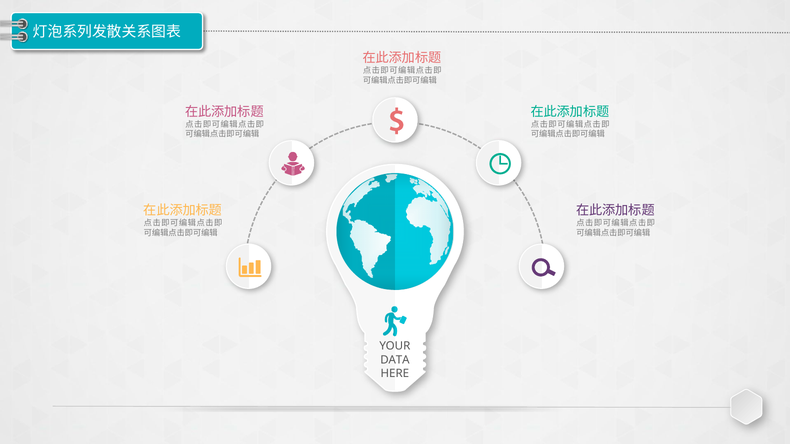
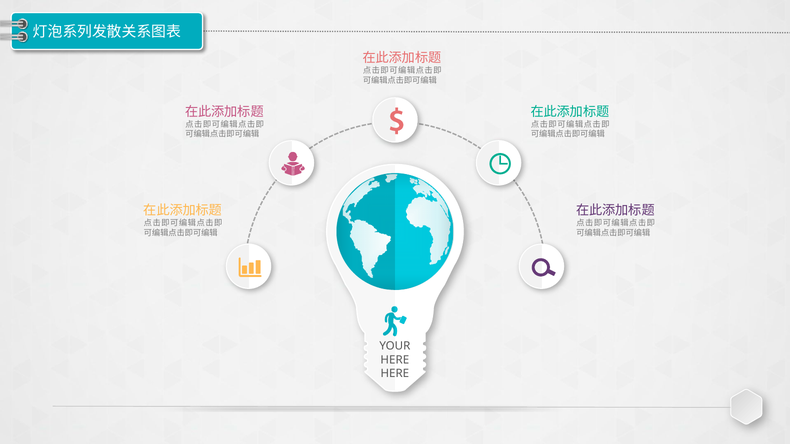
DATA at (395, 360): DATA -> HERE
